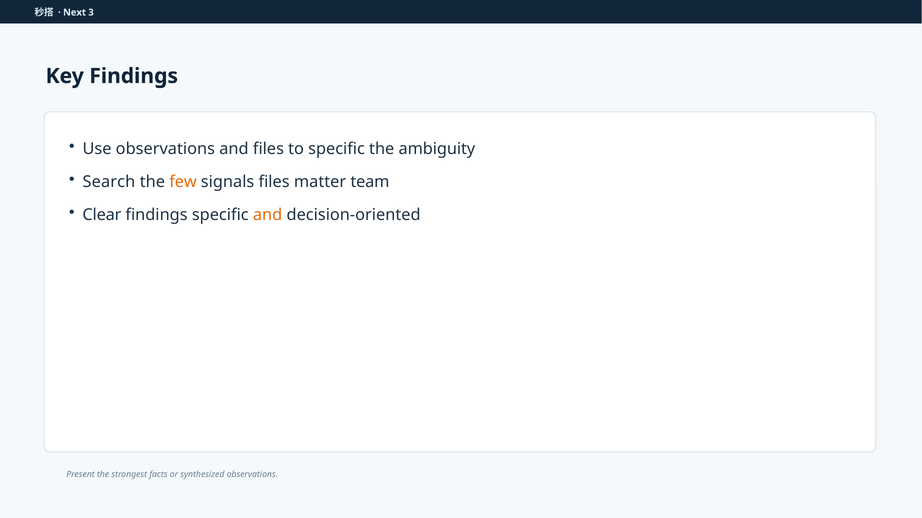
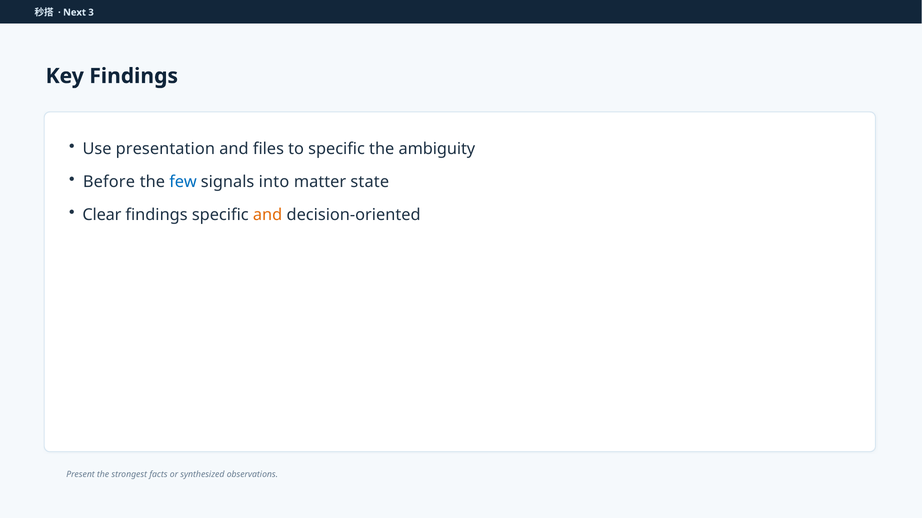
Use observations: observations -> presentation
Search: Search -> Before
few colour: orange -> blue
signals files: files -> into
team: team -> state
